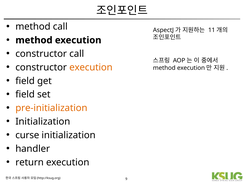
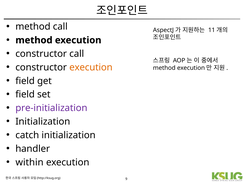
pre-initialization colour: orange -> purple
curse: curse -> catch
return: return -> within
